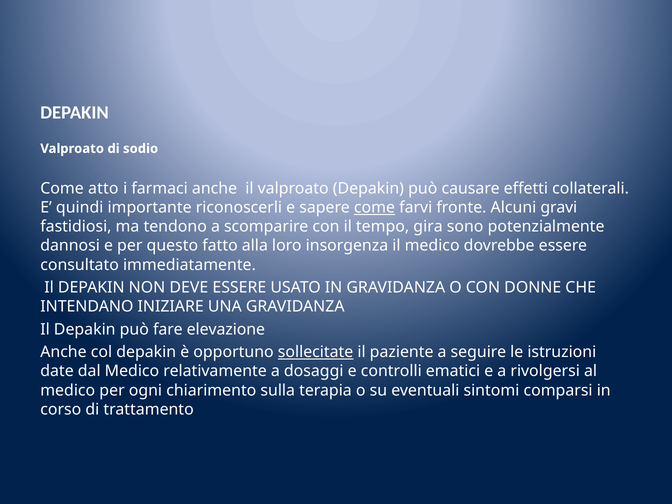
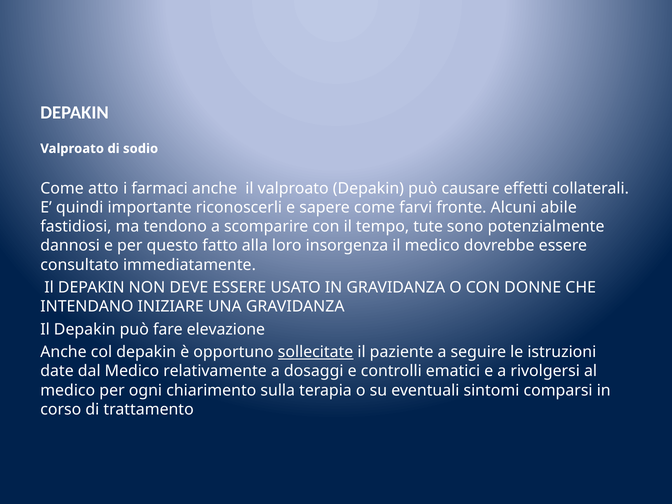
come at (374, 208) underline: present -> none
gravi: gravi -> abile
gira: gira -> tute
